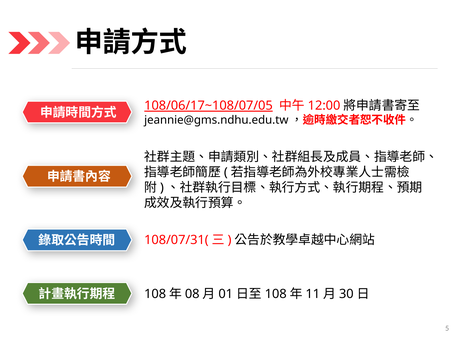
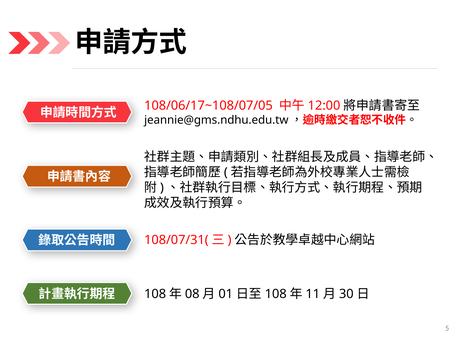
108/06/17~108/07/05 underline: present -> none
